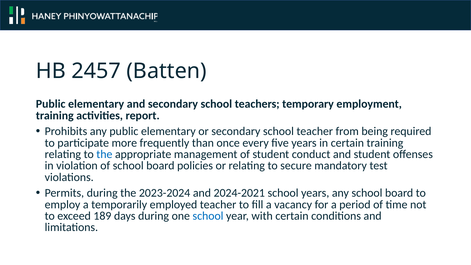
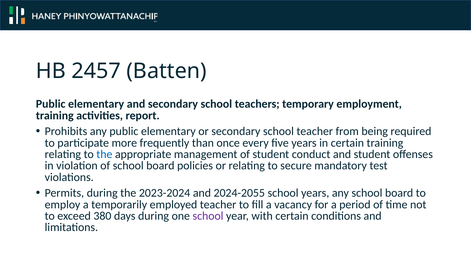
2024-2021: 2024-2021 -> 2024-2055
189: 189 -> 380
school at (208, 216) colour: blue -> purple
